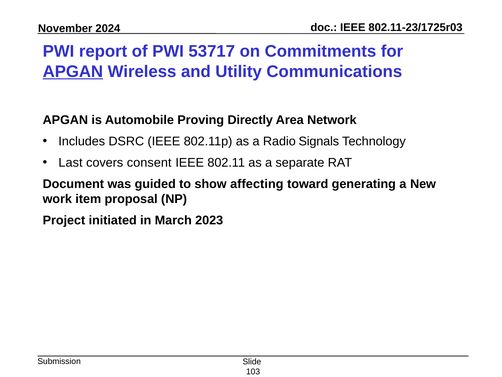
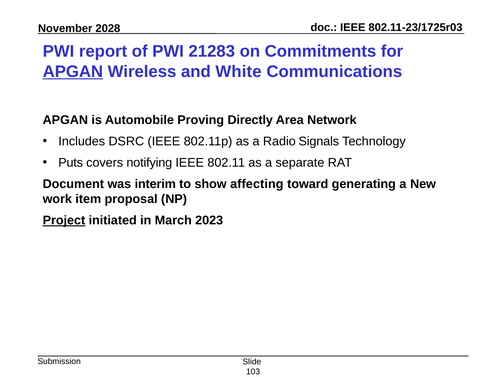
2024: 2024 -> 2028
53717: 53717 -> 21283
Utility: Utility -> White
Last: Last -> Puts
consent: consent -> notifying
guided: guided -> interim
Project underline: none -> present
